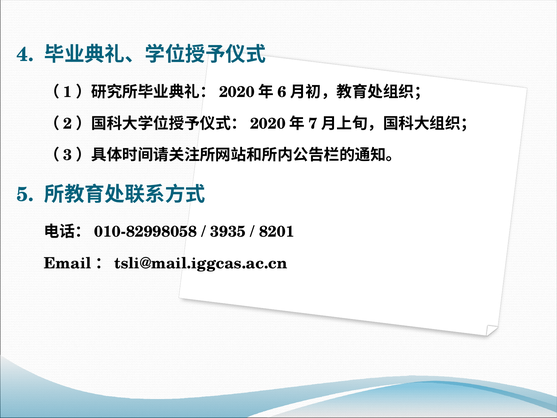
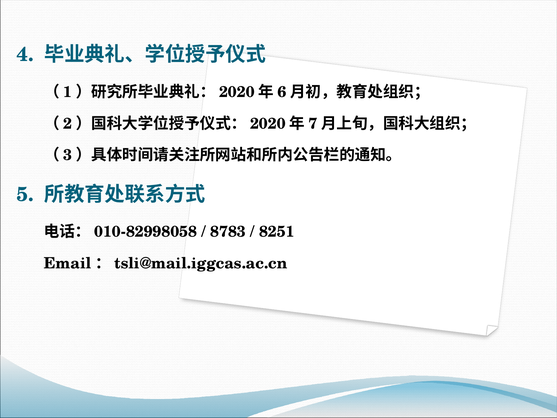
3935: 3935 -> 8783
8201: 8201 -> 8251
